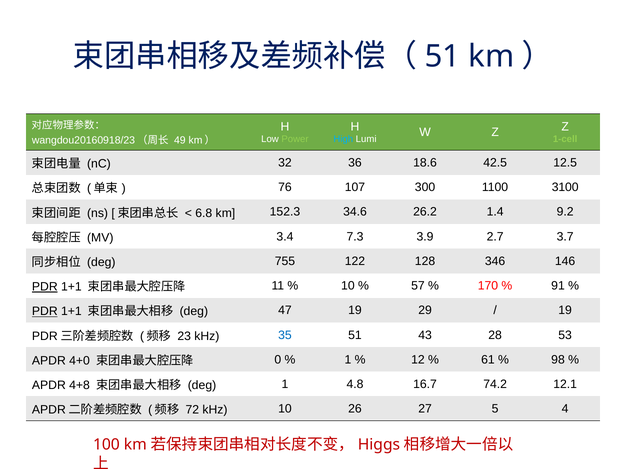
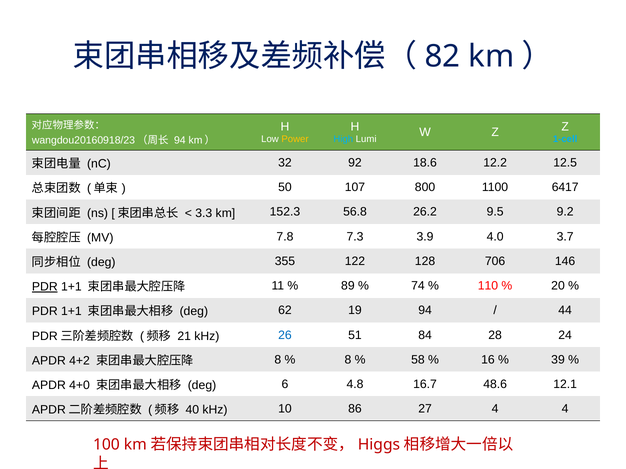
51 at (442, 57): 51 -> 82
Power colour: light green -> yellow
1-cell colour: light green -> light blue
49 at (180, 141): 49 -> 94
36: 36 -> 92
42.5: 42.5 -> 12.2
76: 76 -> 50
300: 300 -> 800
3100: 3100 -> 6417
6.8: 6.8 -> 3.3
34.6: 34.6 -> 56.8
1.4: 1.4 -> 9.5
3.4: 3.4 -> 7.8
2.7: 2.7 -> 4.0
755: 755 -> 355
346: 346 -> 706
10 at (348, 286): 10 -> 89
57: 57 -> 74
170: 170 -> 110
91: 91 -> 20
PDR at (45, 312) underline: present -> none
47: 47 -> 62
19 29: 29 -> 94
19 at (565, 311): 19 -> 44
23: 23 -> 21
35: 35 -> 26
43: 43 -> 84
53: 53 -> 24
4+0: 4+0 -> 4+2
0 at (278, 360): 0 -> 8
1 at (348, 360): 1 -> 8
12: 12 -> 58
61: 61 -> 16
98: 98 -> 39
4+8: 4+8 -> 4+0
deg 1: 1 -> 6
74.2: 74.2 -> 48.6
72: 72 -> 40
26: 26 -> 86
27 5: 5 -> 4
